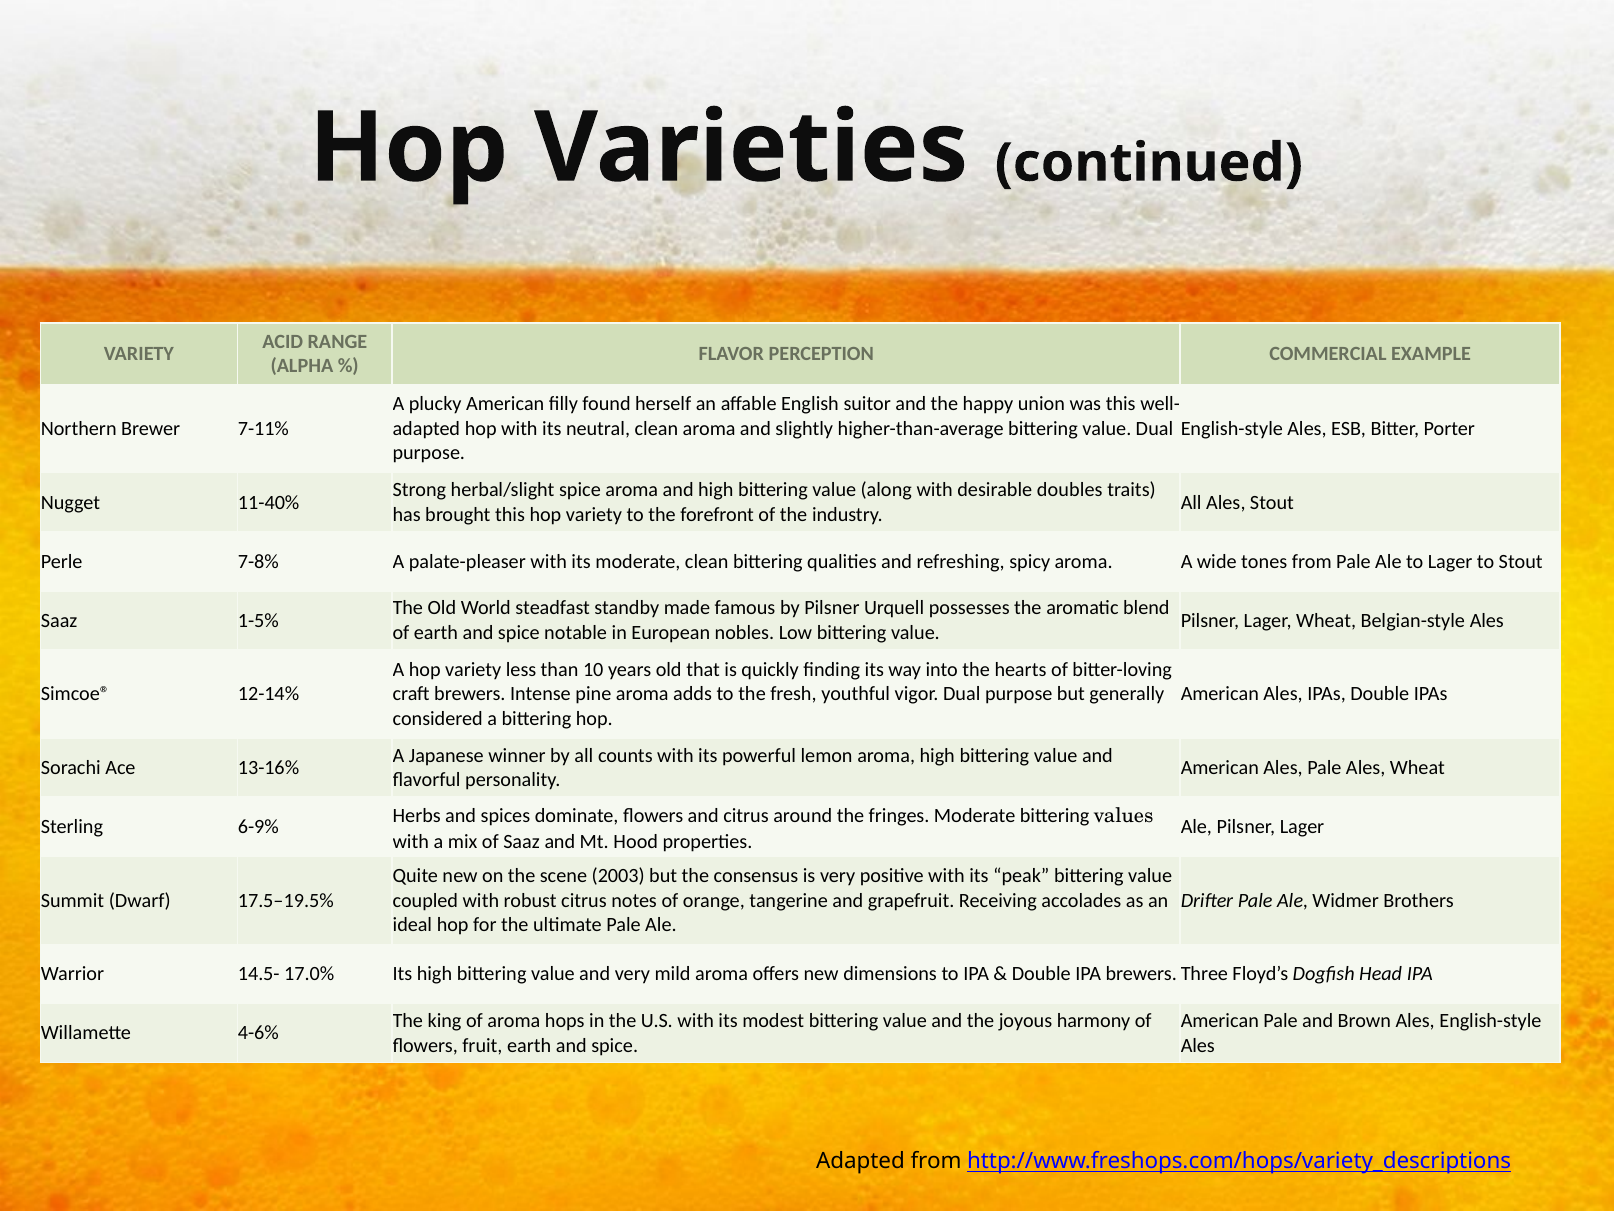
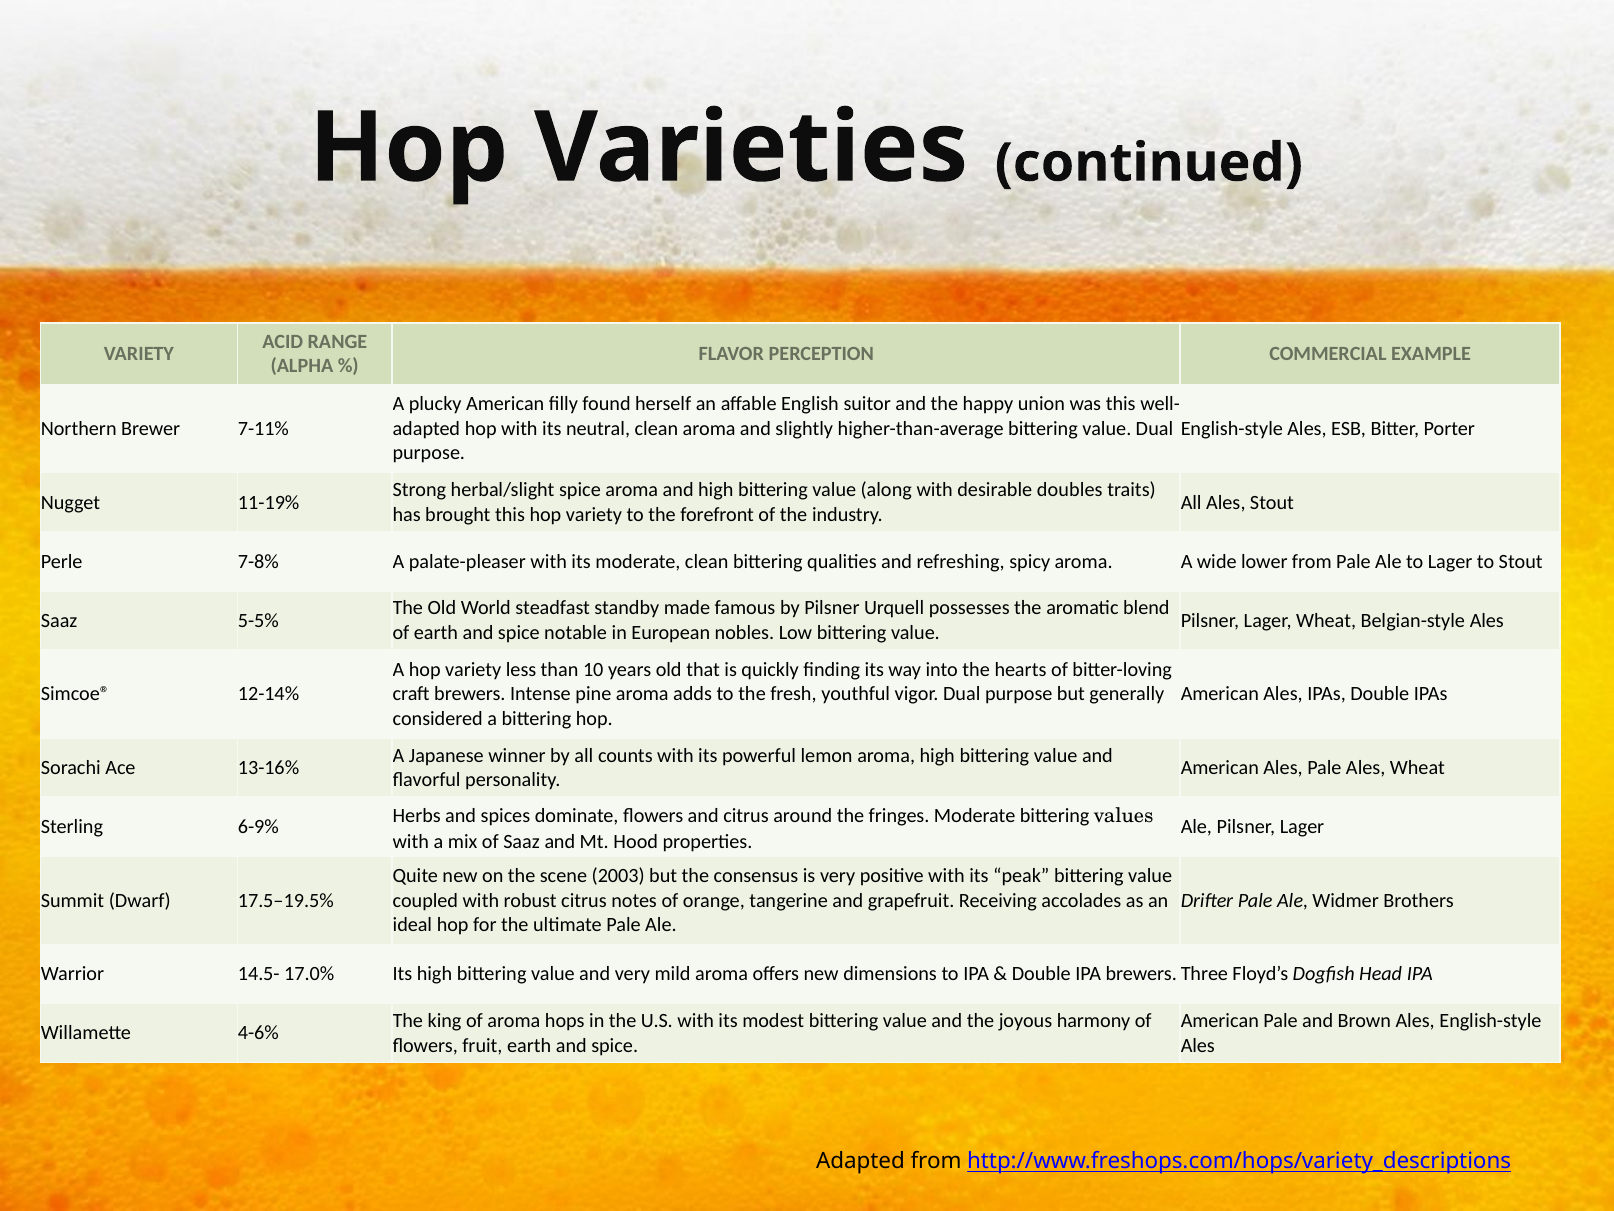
11-40%: 11-40% -> 11-19%
tones: tones -> lower
1-5%: 1-5% -> 5-5%
